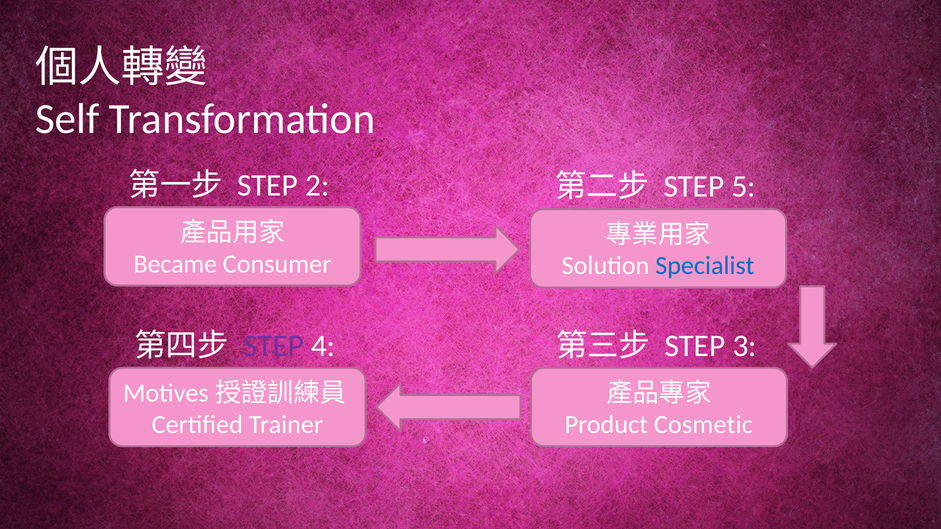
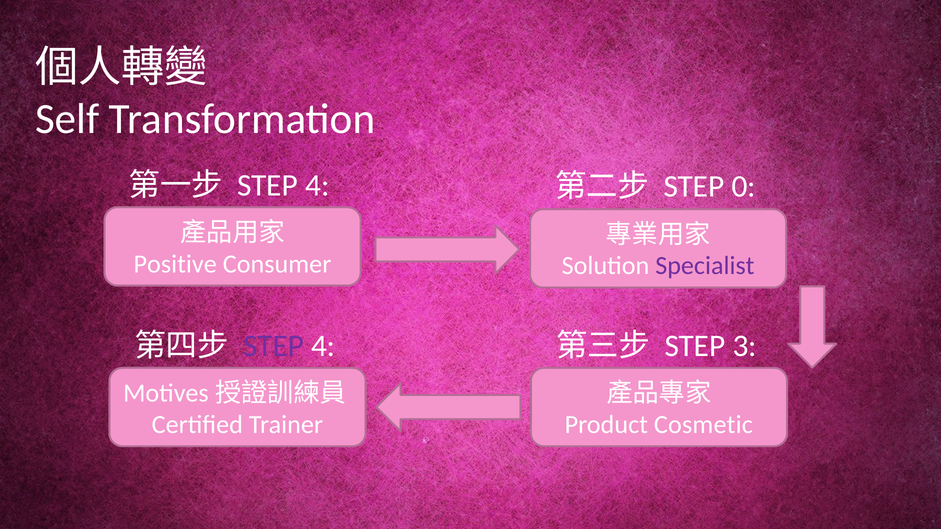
2 at (317, 185): 2 -> 4
5: 5 -> 0
Became: Became -> Positive
Specialist colour: blue -> purple
